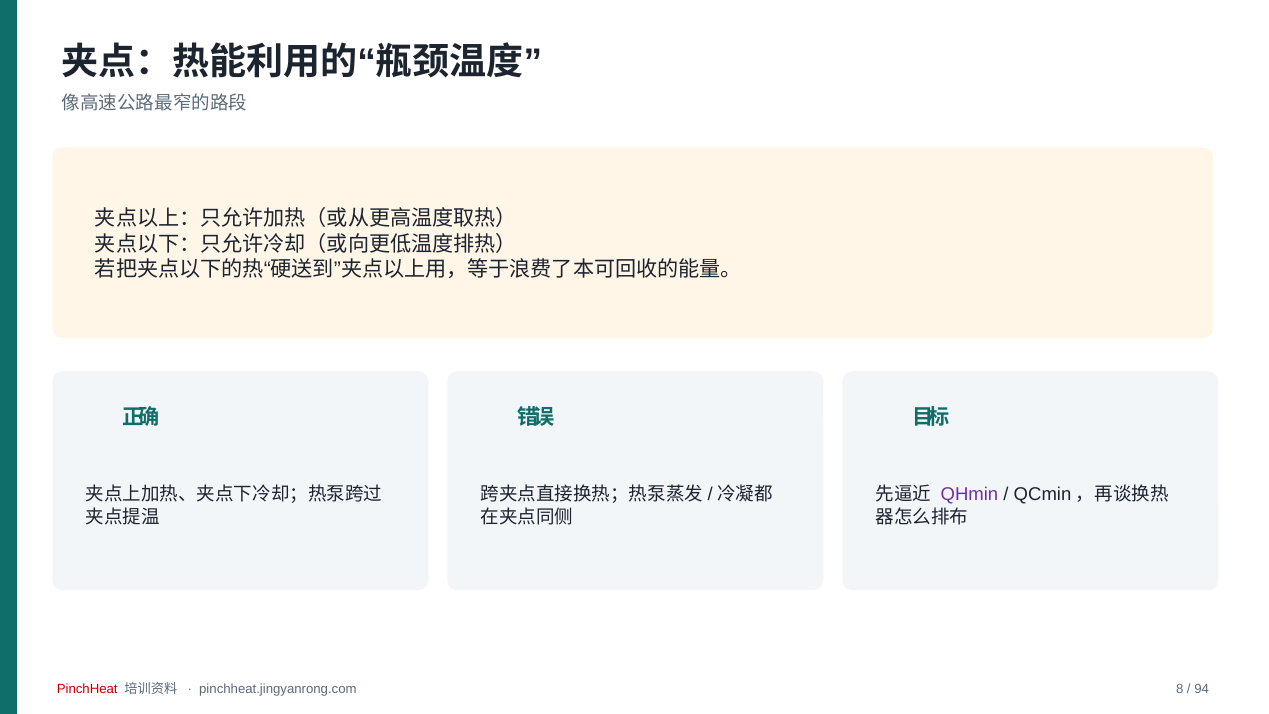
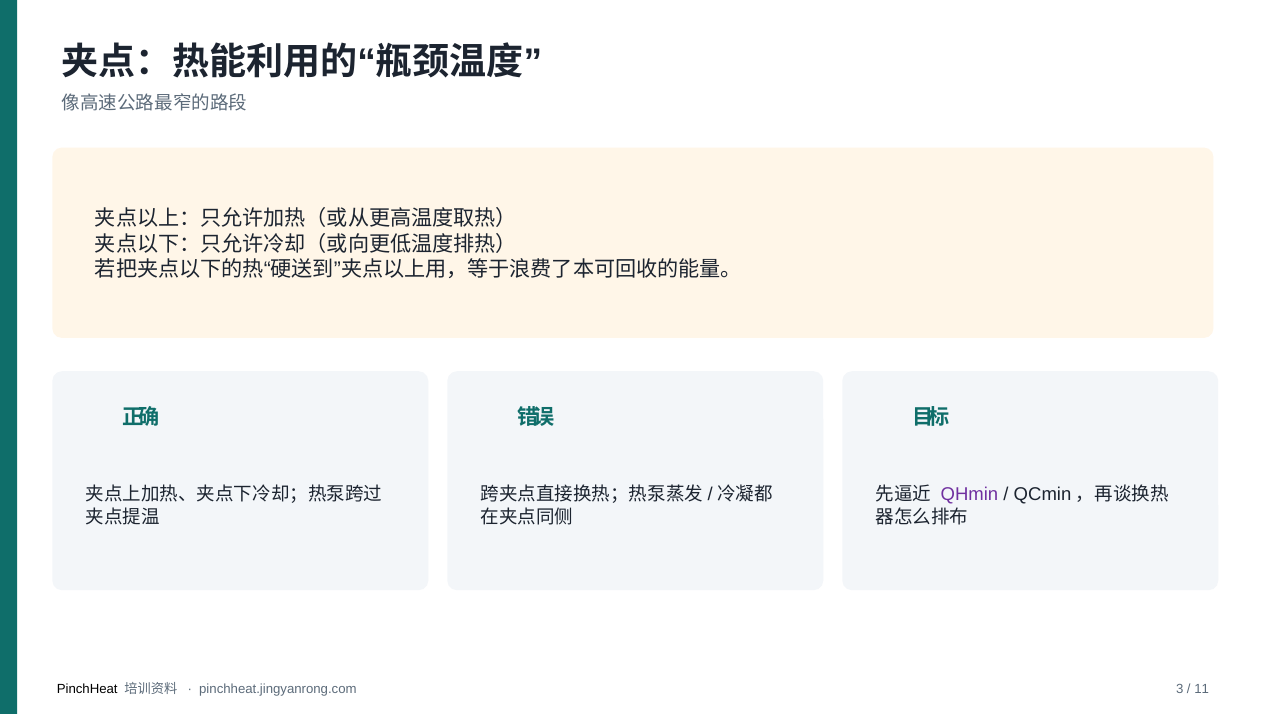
PinchHeat colour: red -> black
8: 8 -> 3
94: 94 -> 11
